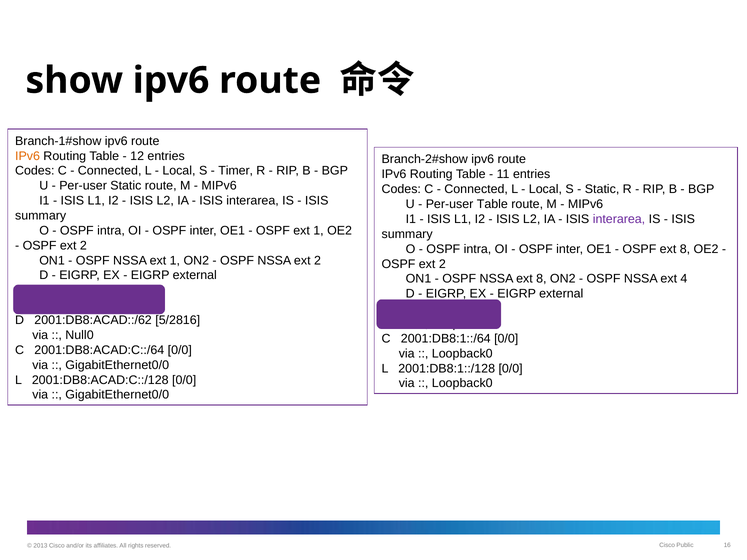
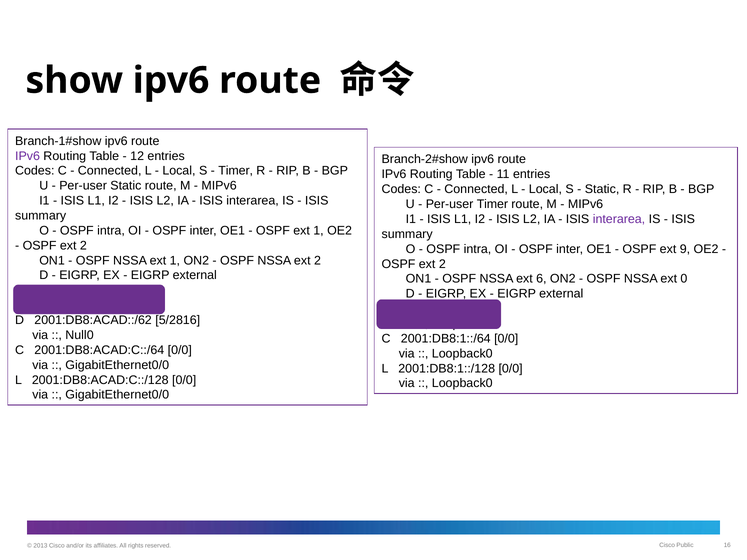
IPv6 at (28, 156) colour: orange -> purple
Per-user Table: Table -> Timer
OSPF ext 8: 8 -> 9
NSSA ext 8: 8 -> 6
4: 4 -> 0
